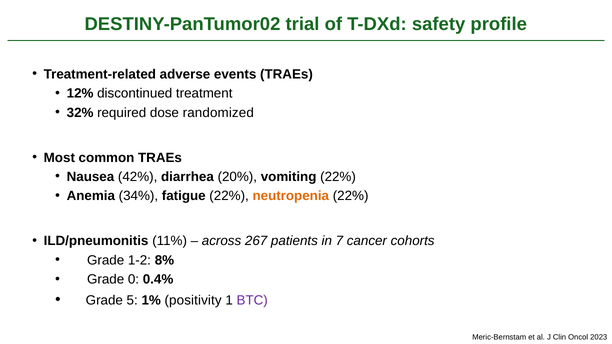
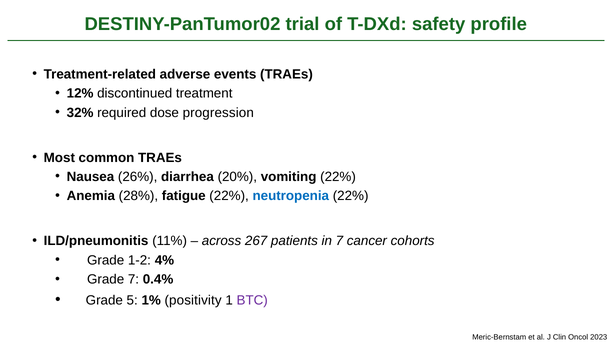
randomized: randomized -> progression
42%: 42% -> 26%
34%: 34% -> 28%
neutropenia colour: orange -> blue
8%: 8% -> 4%
Grade 0: 0 -> 7
